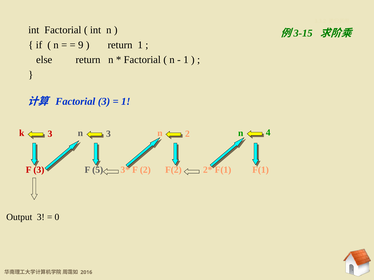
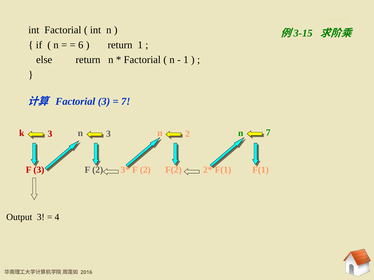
9: 9 -> 6
1 at (126, 102): 1 -> 7
n 4: 4 -> 7
5 at (98, 170): 5 -> 2
0: 0 -> 4
